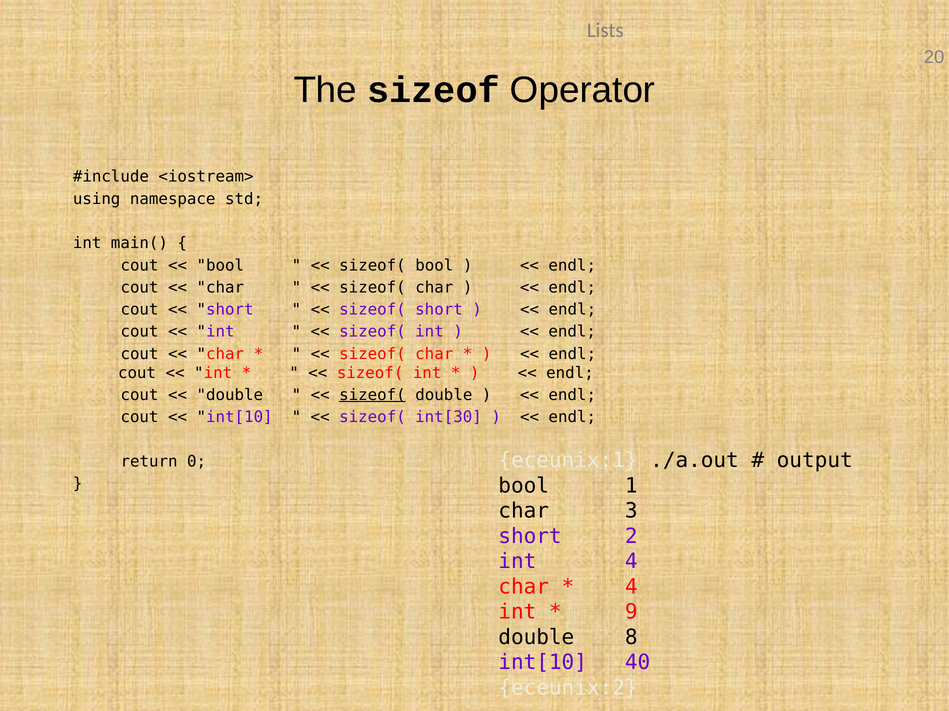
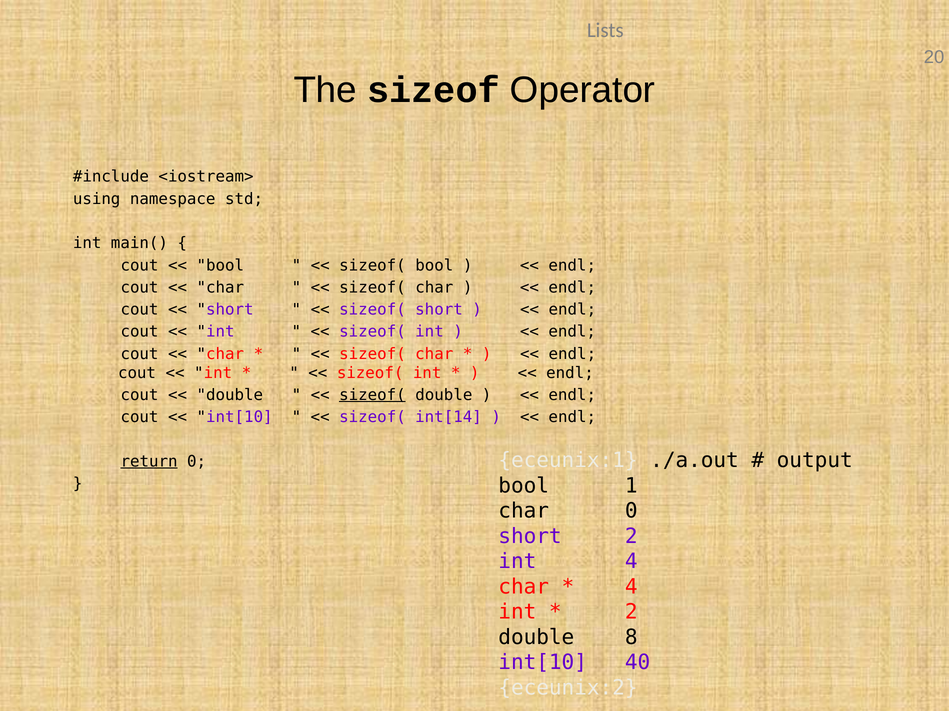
int[30: int[30 -> int[14
return underline: none -> present
char 3: 3 -> 0
9 at (631, 613): 9 -> 2
